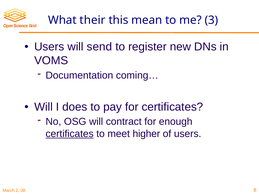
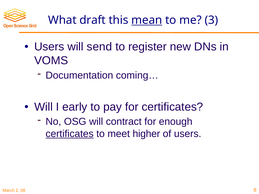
their: their -> draft
mean underline: none -> present
does: does -> early
